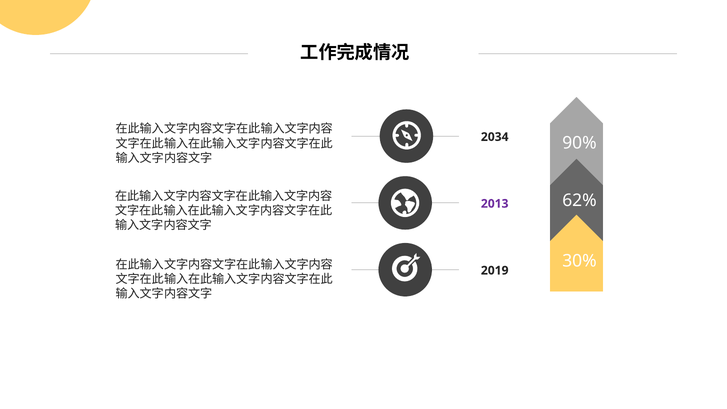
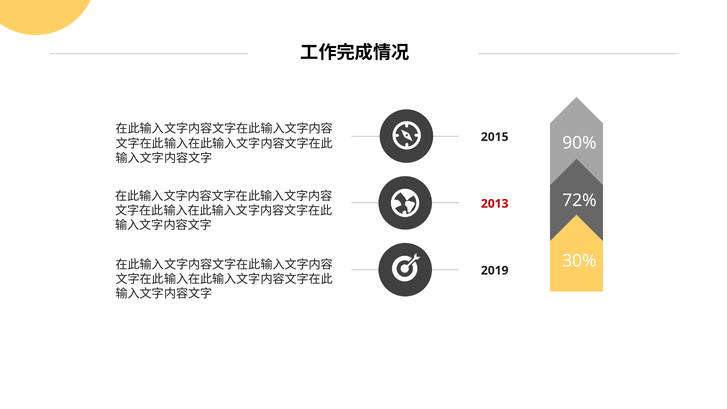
2034: 2034 -> 2015
62%: 62% -> 72%
2013 colour: purple -> red
